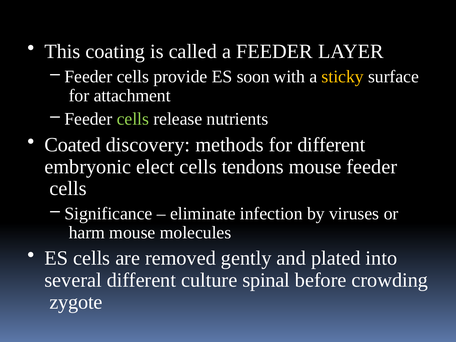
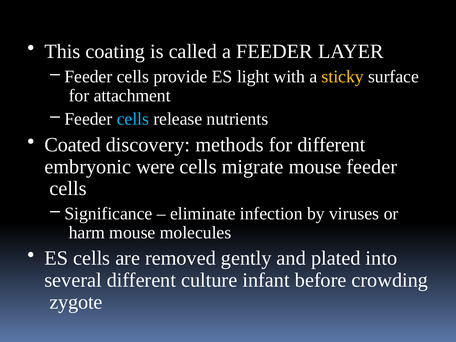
soon: soon -> light
cells at (133, 119) colour: light green -> light blue
elect: elect -> were
tendons: tendons -> migrate
spinal: spinal -> infant
